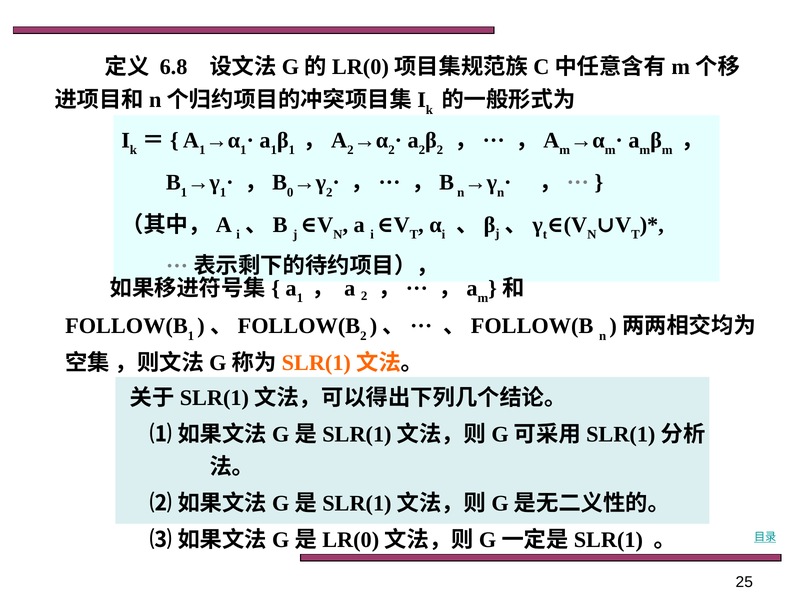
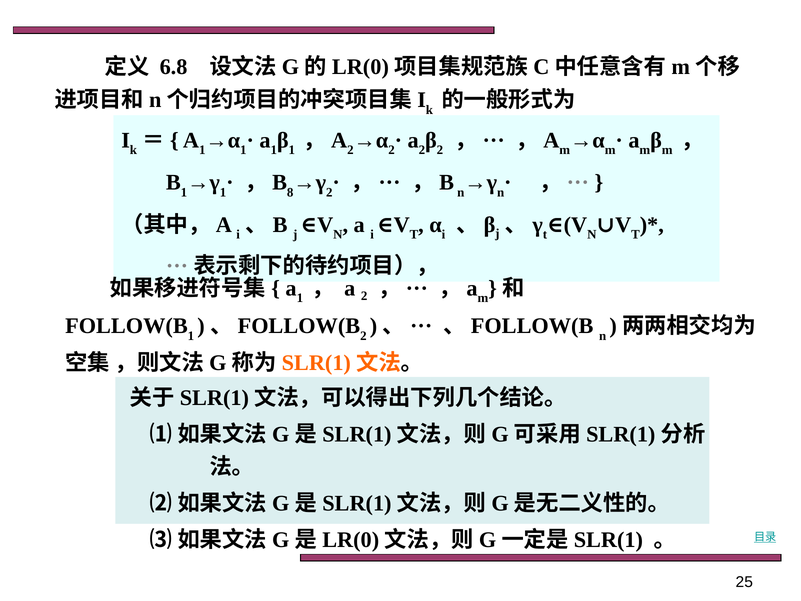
0: 0 -> 8
